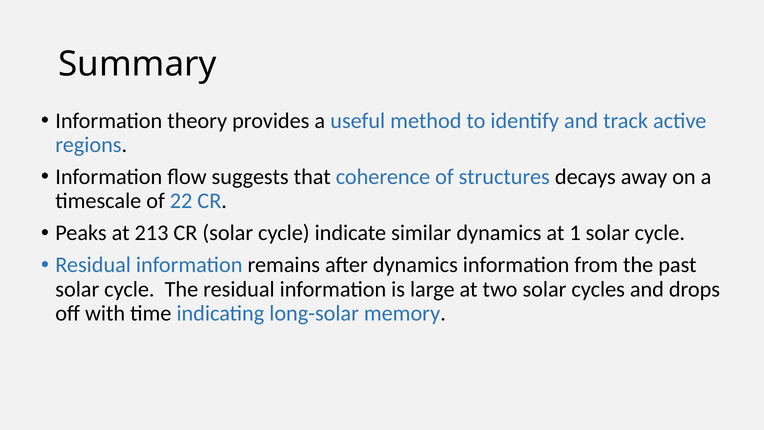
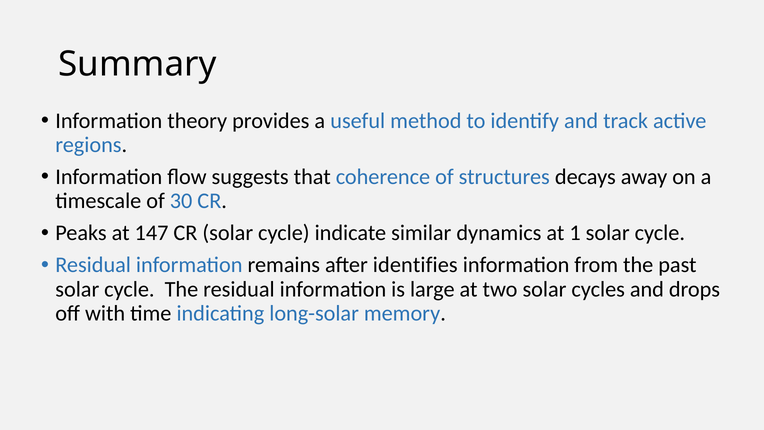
22: 22 -> 30
213: 213 -> 147
after dynamics: dynamics -> identifies
